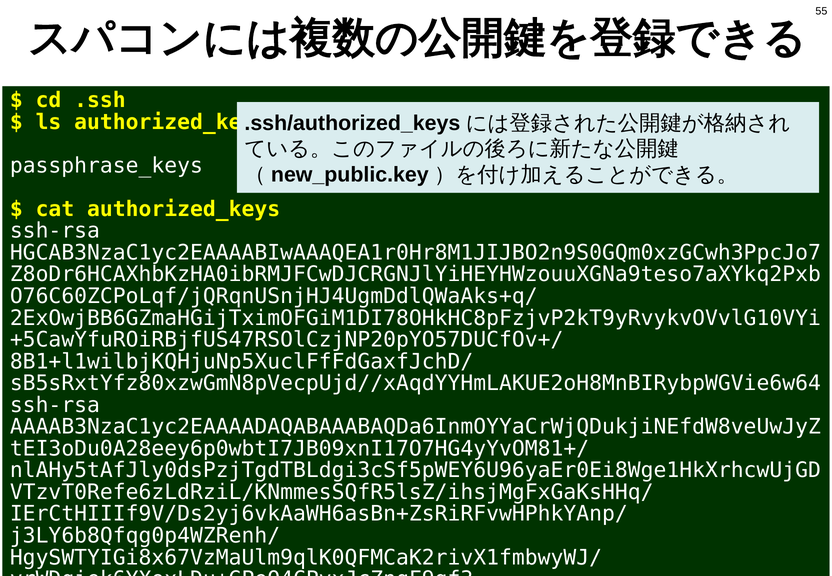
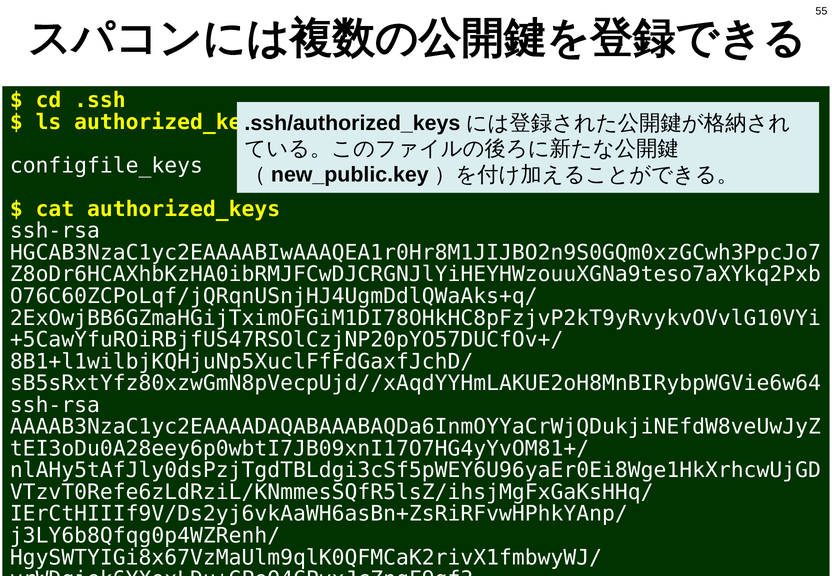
passphrase_keys: passphrase_keys -> configfile_keys
